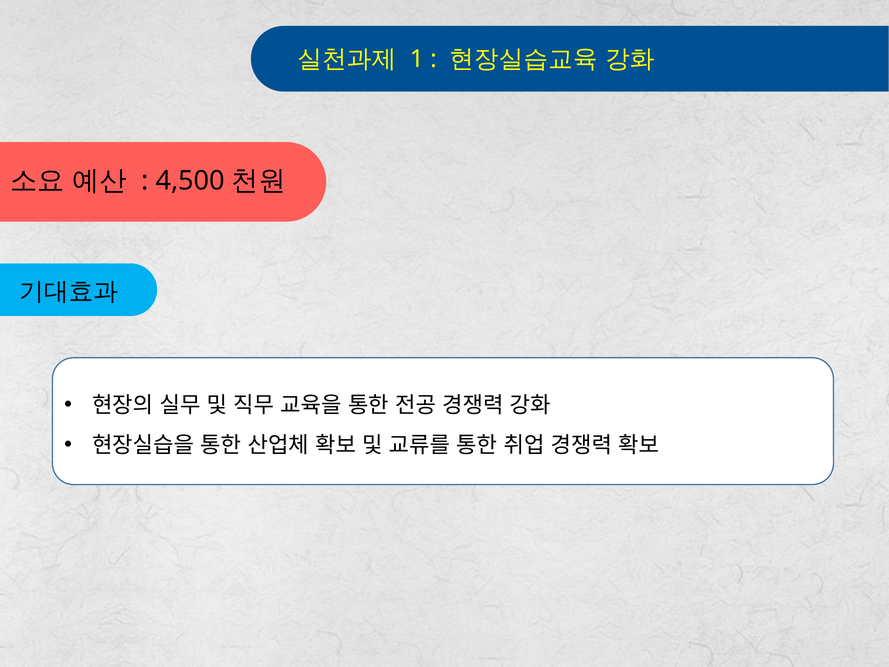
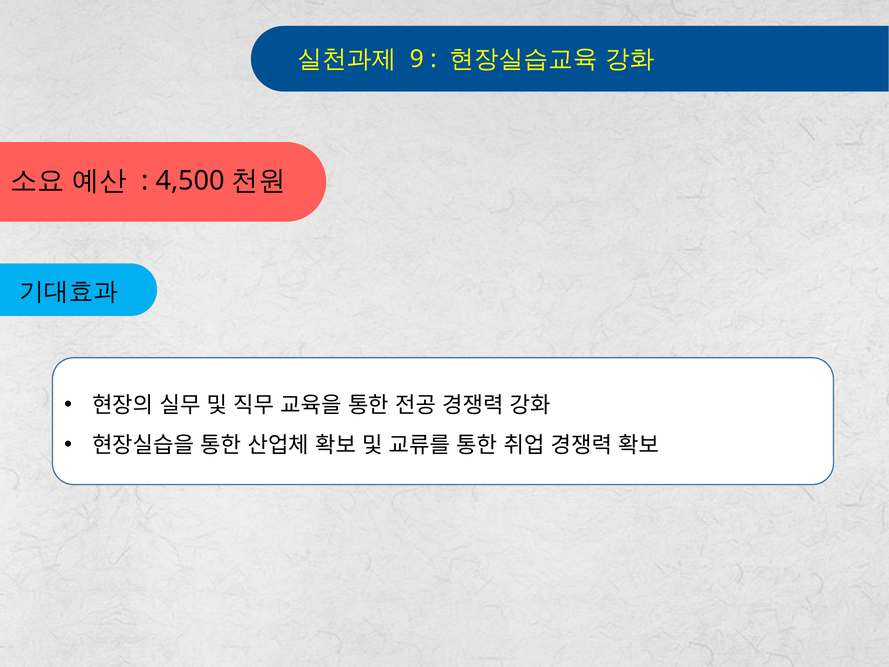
1: 1 -> 9
